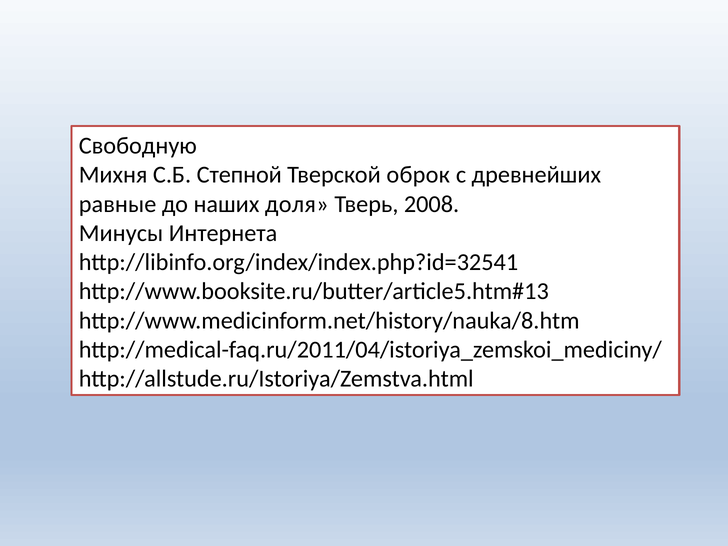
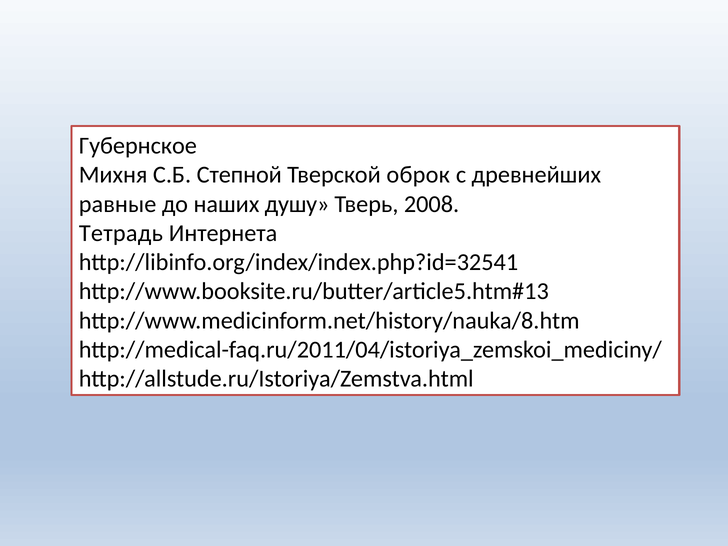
Свободную: Свободную -> Губернское
доля: доля -> душу
Минусы: Минусы -> Тетрадь
